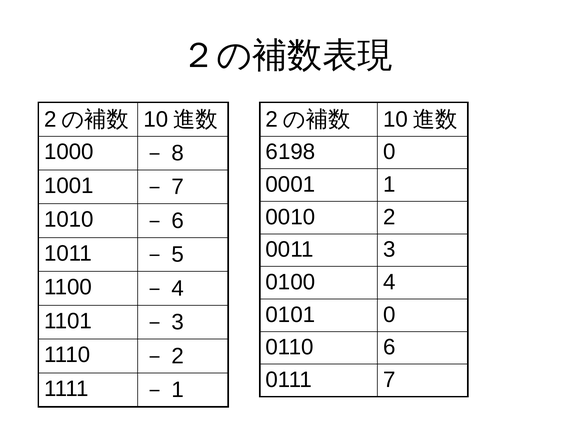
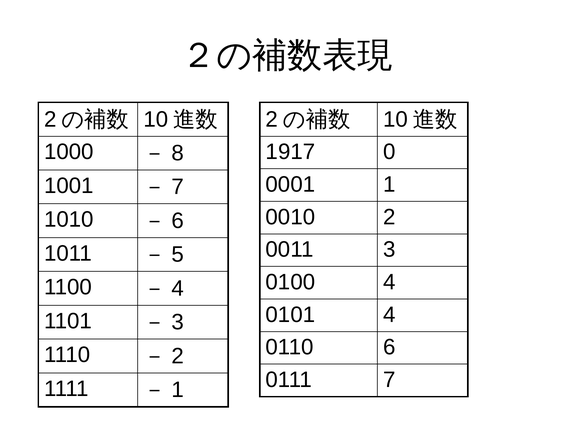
6198: 6198 -> 1917
0101 0: 0 -> 4
